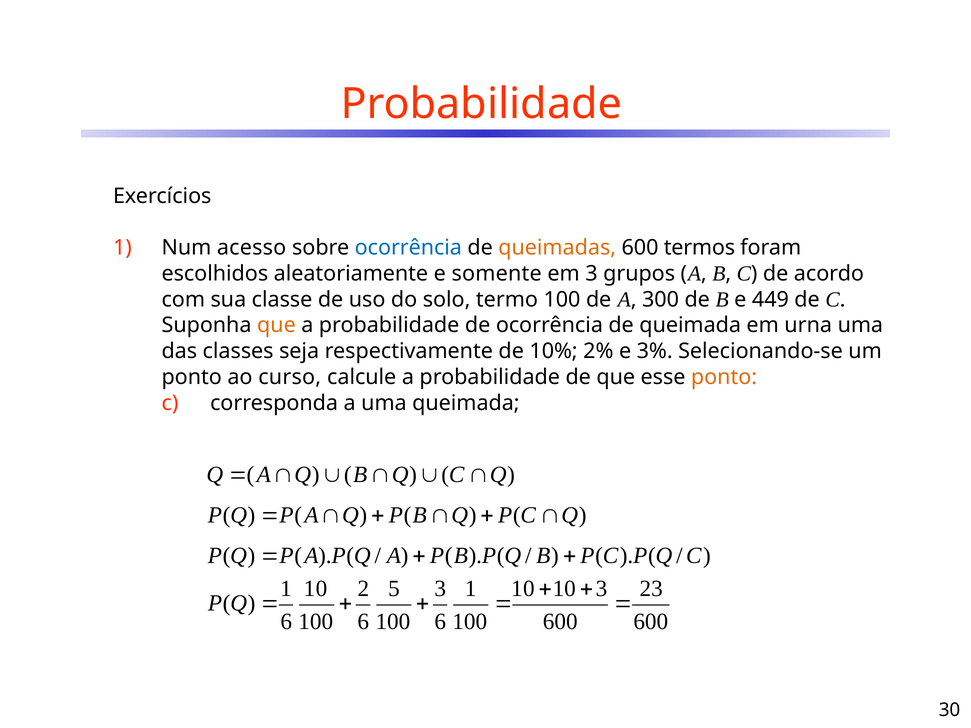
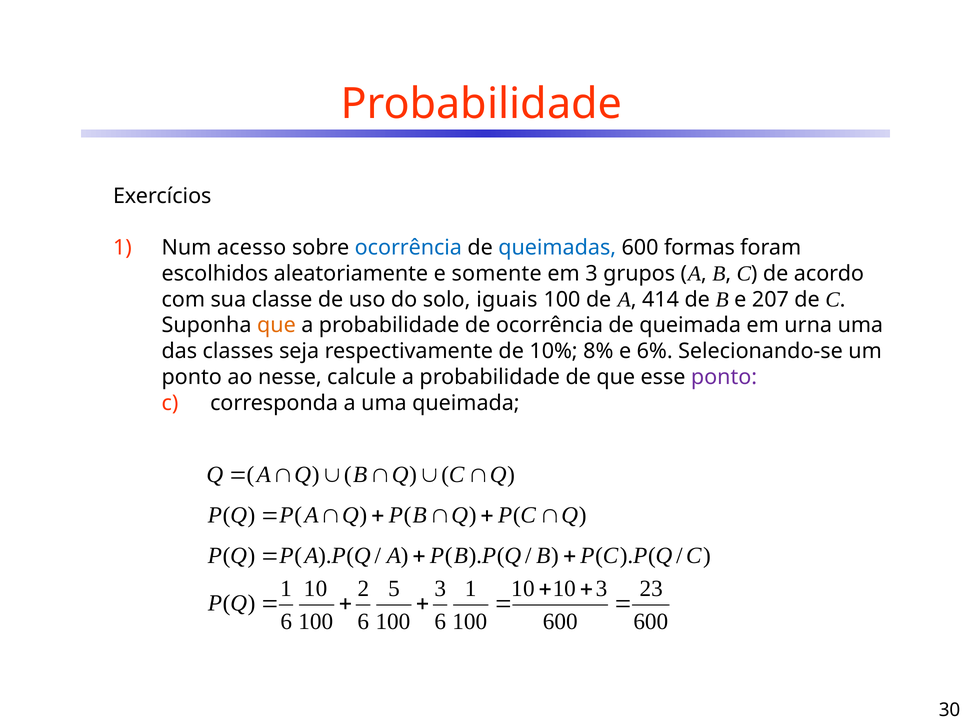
queimadas colour: orange -> blue
termos: termos -> formas
termo: termo -> iguais
300: 300 -> 414
449: 449 -> 207
2%: 2% -> 8%
3%: 3% -> 6%
curso: curso -> nesse
ponto at (724, 377) colour: orange -> purple
